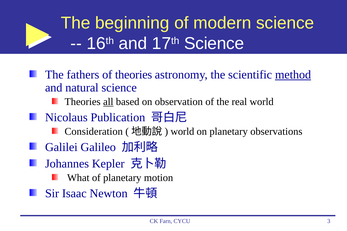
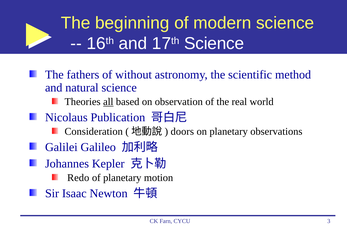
of theories: theories -> without
method underline: present -> none
world at (182, 132): world -> doors
What: What -> Redo
